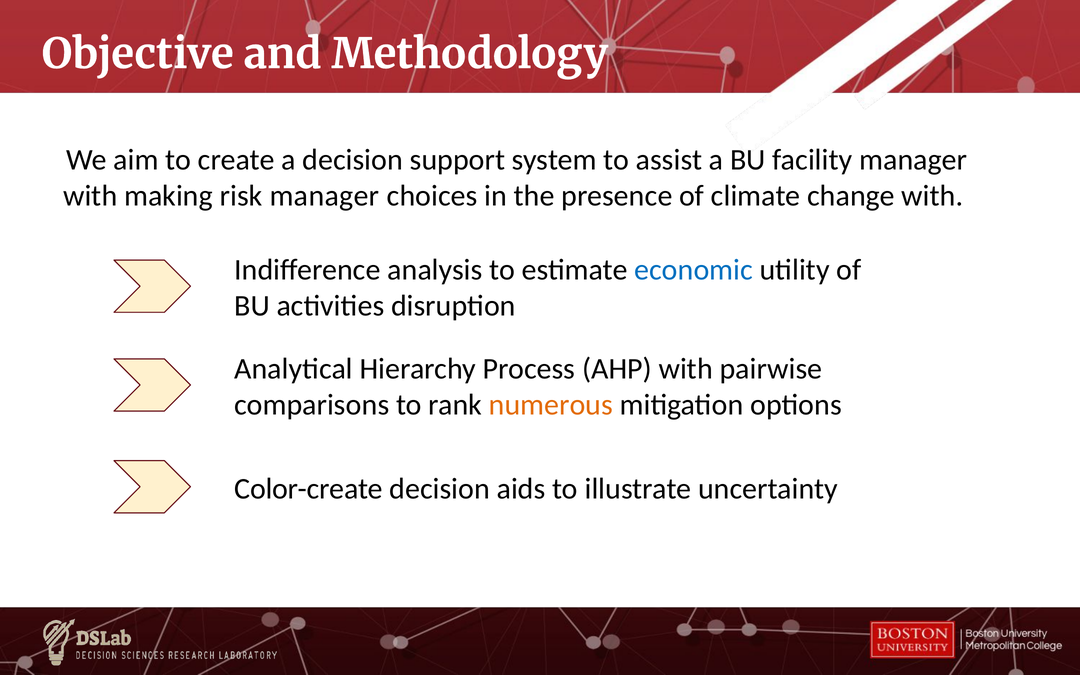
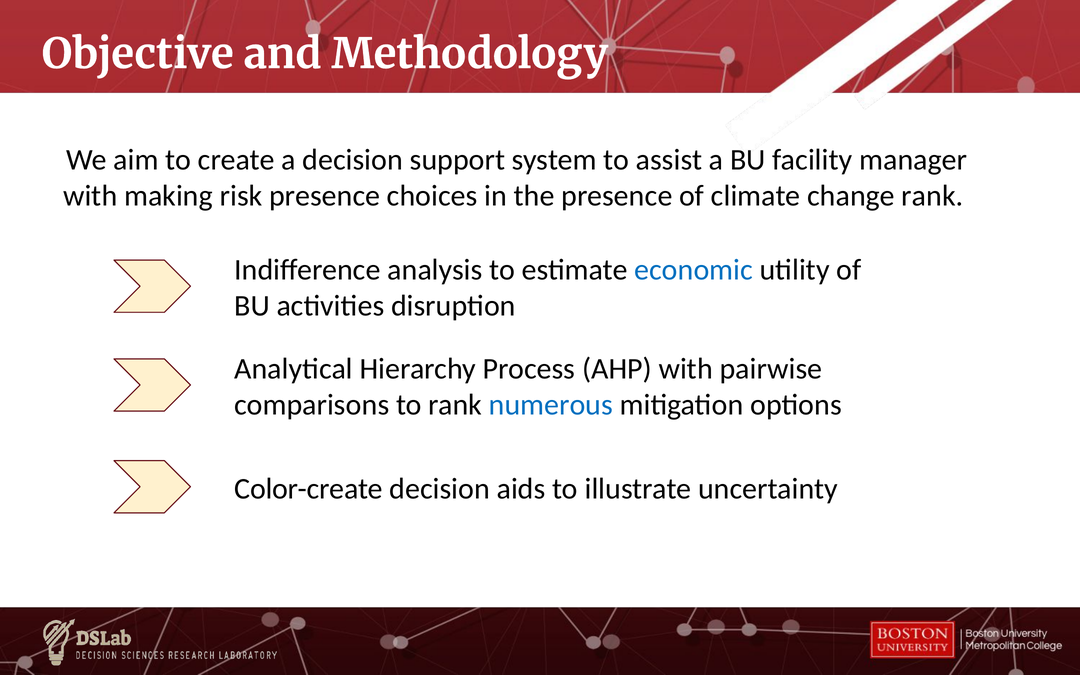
risk manager: manager -> presence
change with: with -> rank
numerous colour: orange -> blue
